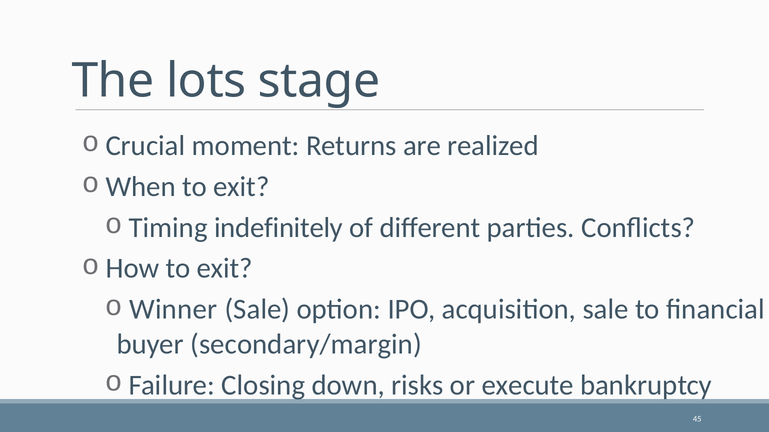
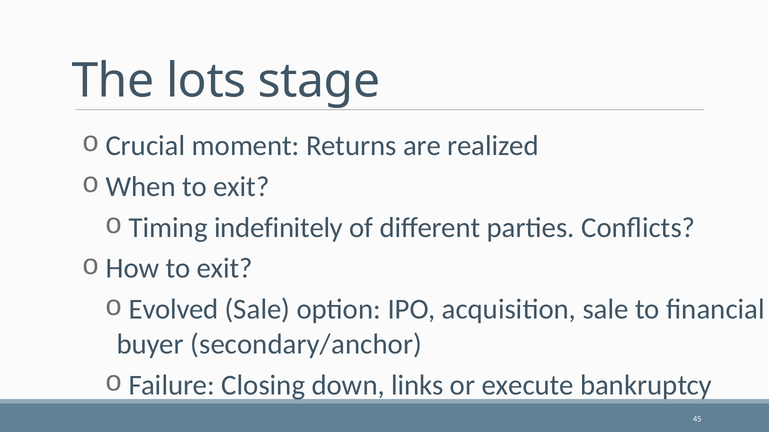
Winner: Winner -> Evolved
secondary/margin: secondary/margin -> secondary/anchor
risks: risks -> links
